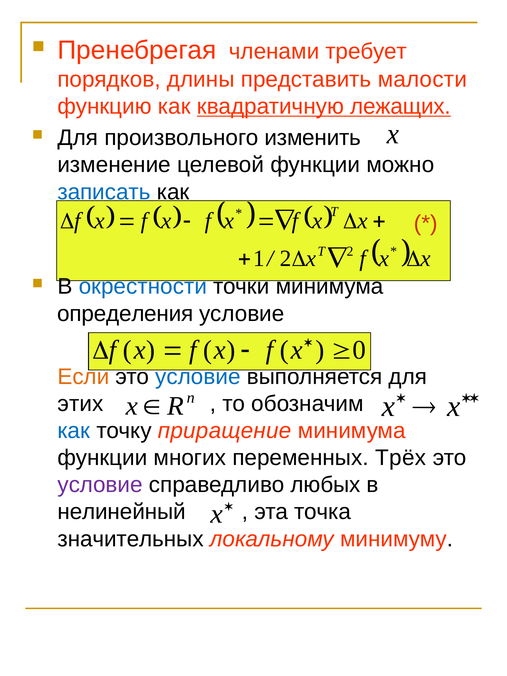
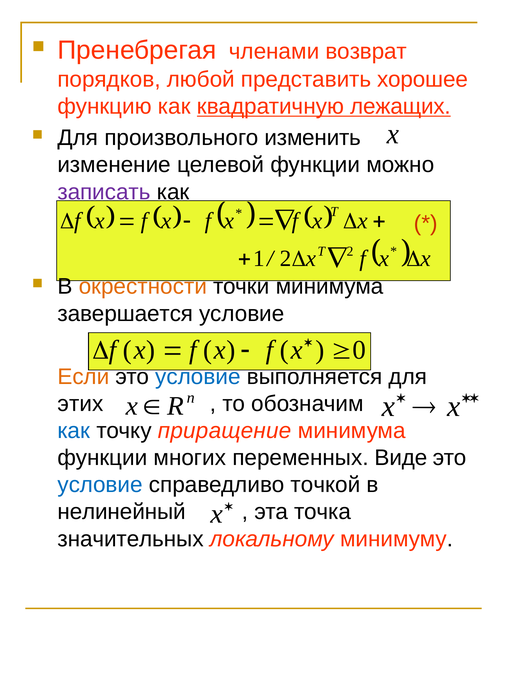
требует: требует -> возврат
длины: длины -> любой
малости: малости -> хорошее
записать colour: blue -> purple
окрестности colour: blue -> orange
определения: определения -> завершается
Трёх: Трёх -> Виде
условие at (100, 485) colour: purple -> blue
любых: любых -> точкой
